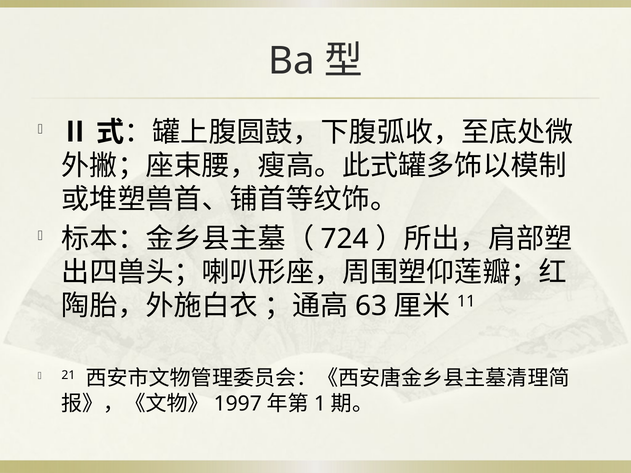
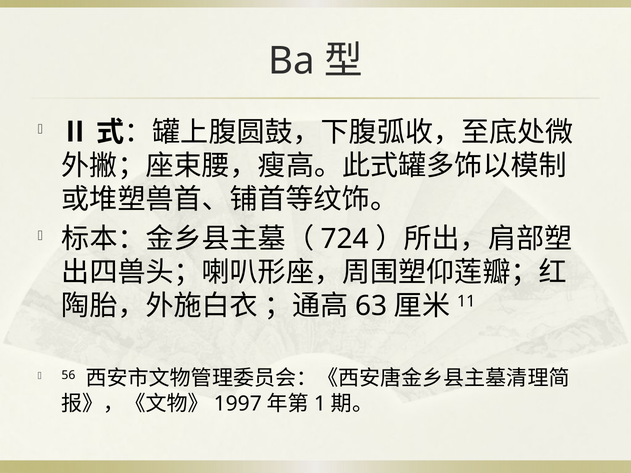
21: 21 -> 56
